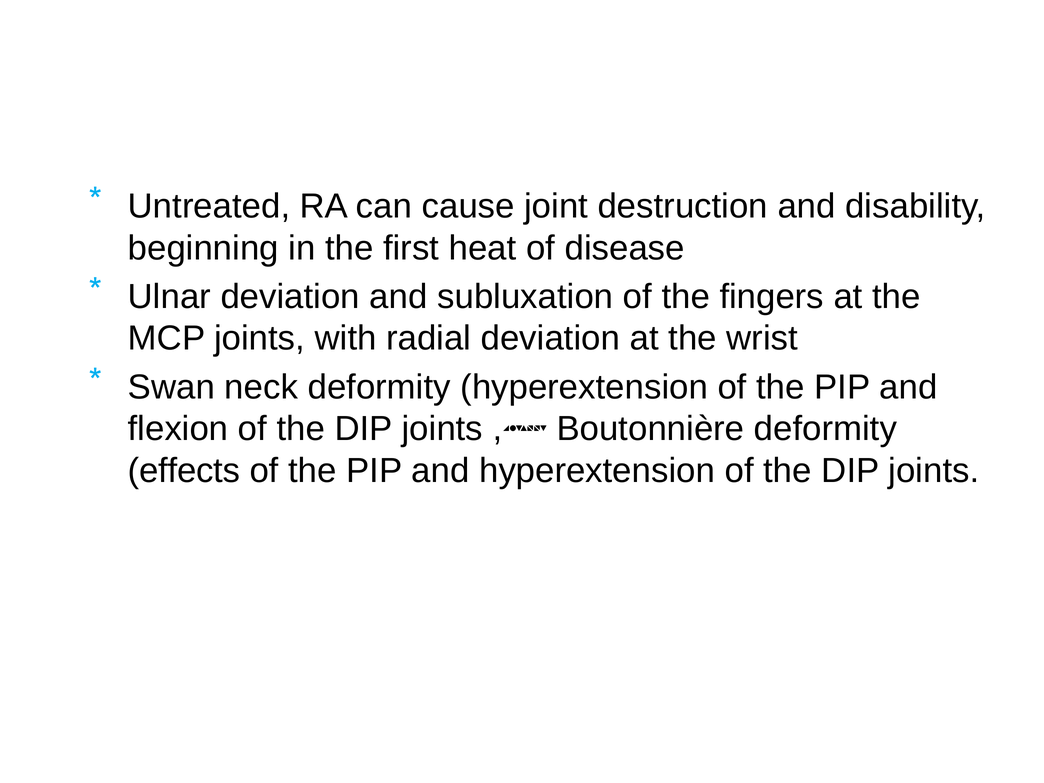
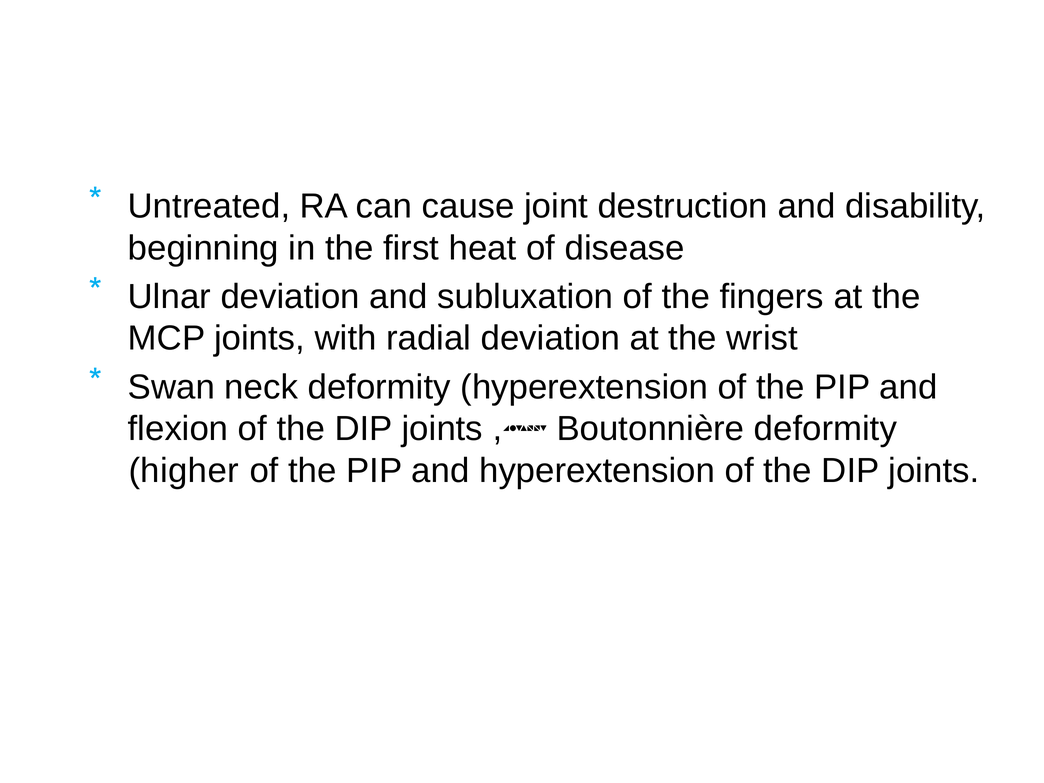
effects: effects -> higher
